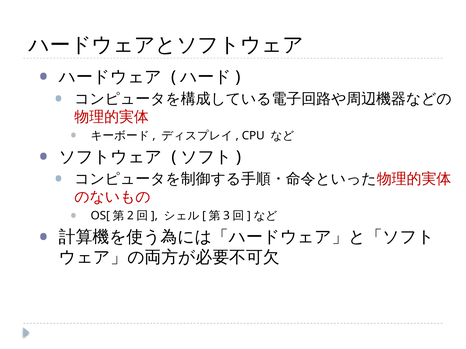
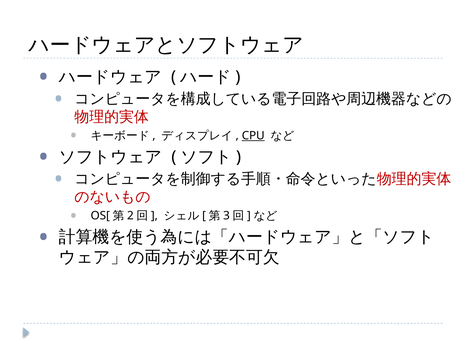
CPU underline: none -> present
